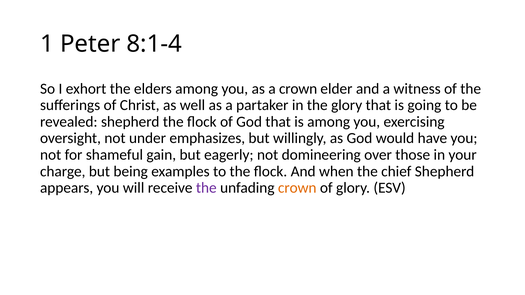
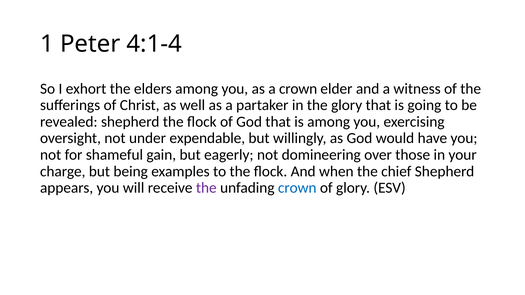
8:1-4: 8:1-4 -> 4:1-4
emphasizes: emphasizes -> expendable
crown at (297, 188) colour: orange -> blue
